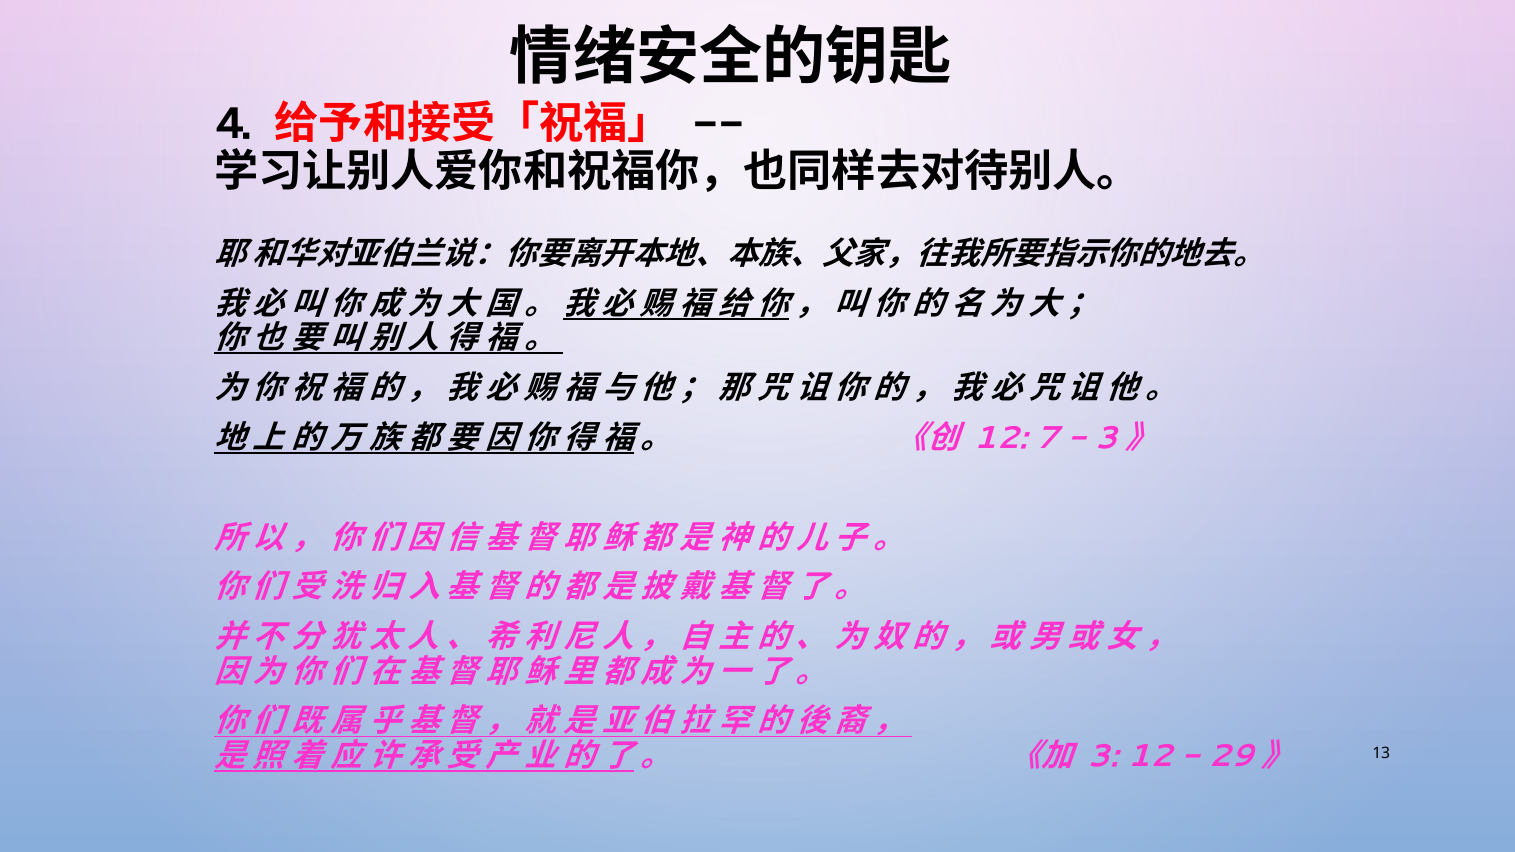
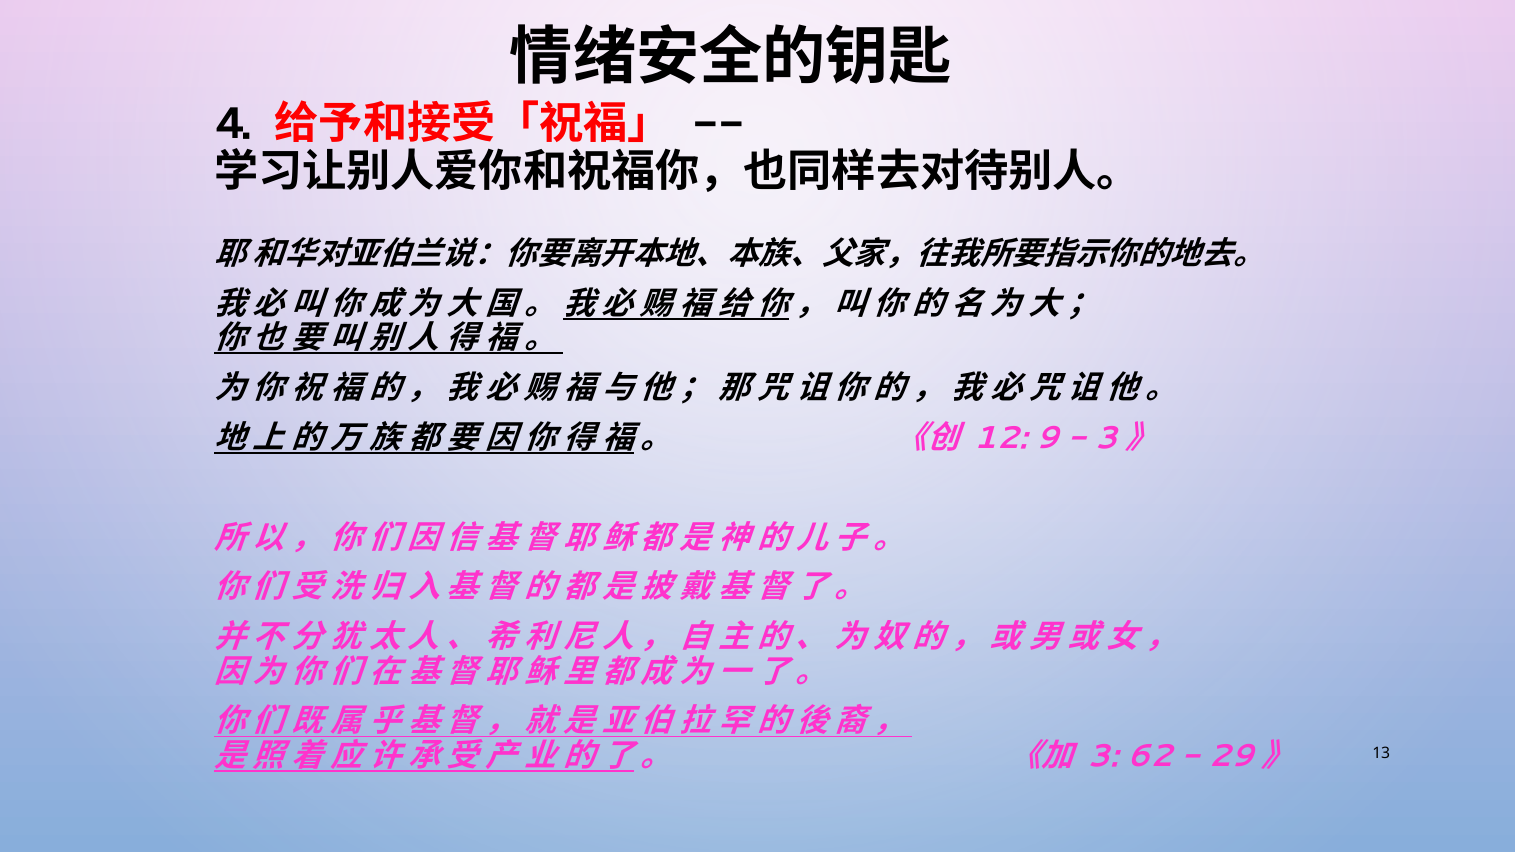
7: 7 -> 9
3 12: 12 -> 62
